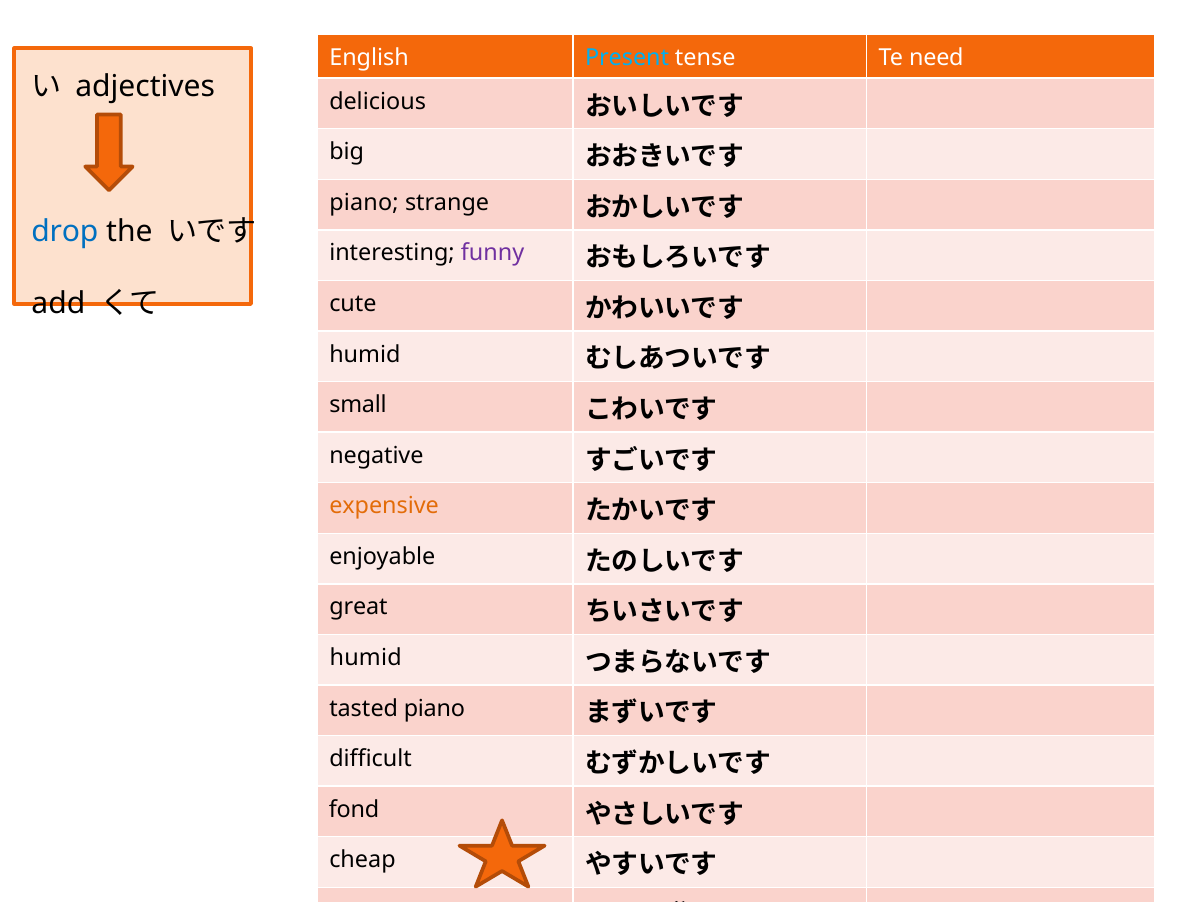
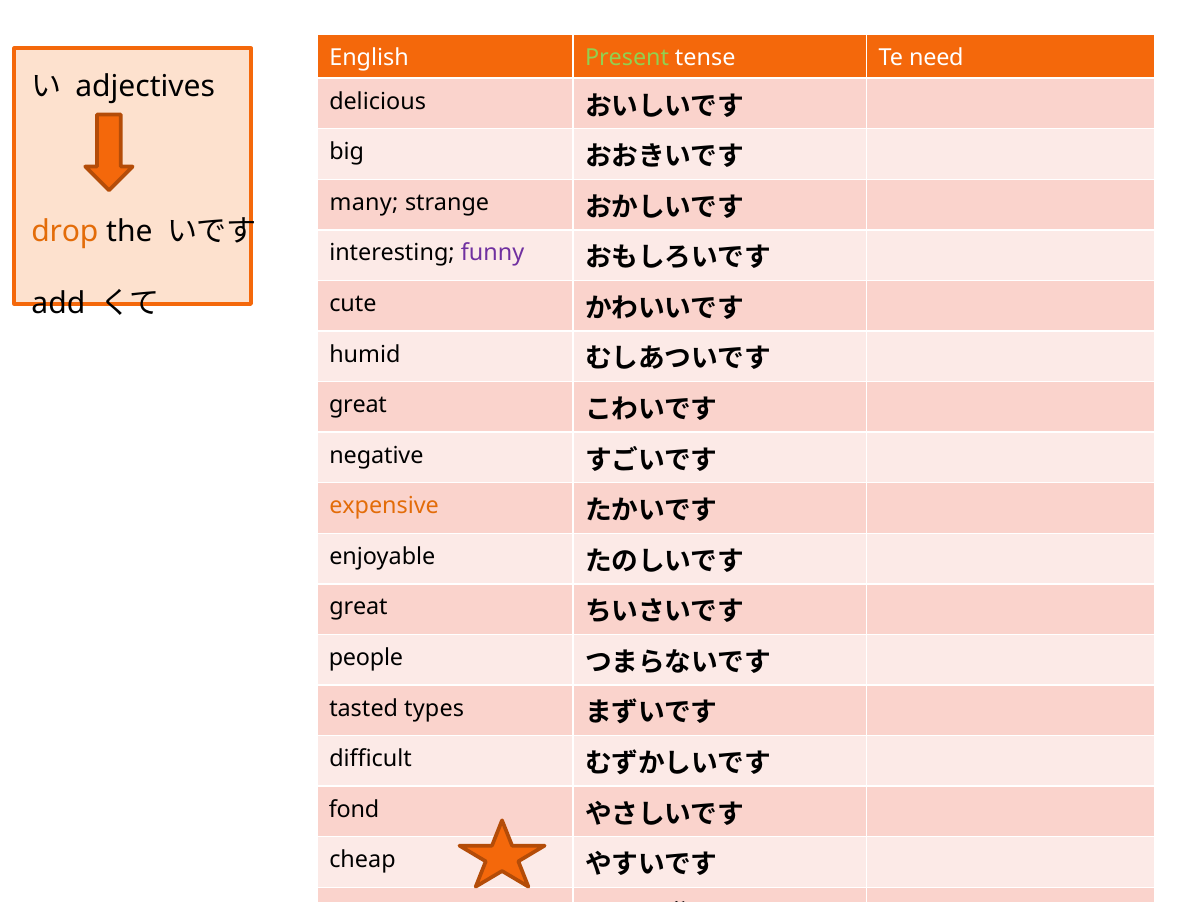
Present colour: light blue -> light green
piano at (364, 203): piano -> many
drop colour: blue -> orange
small at (358, 405): small -> great
humid at (366, 658): humid -> people
tasted piano: piano -> types
